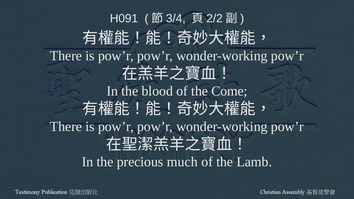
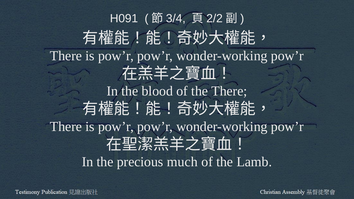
the Come: Come -> There
